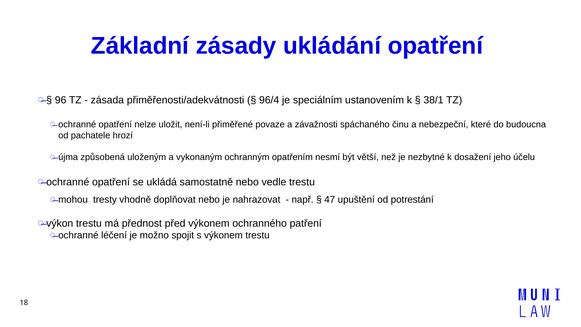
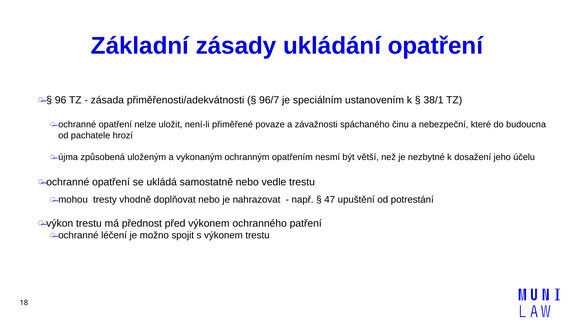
96/4: 96/4 -> 96/7
